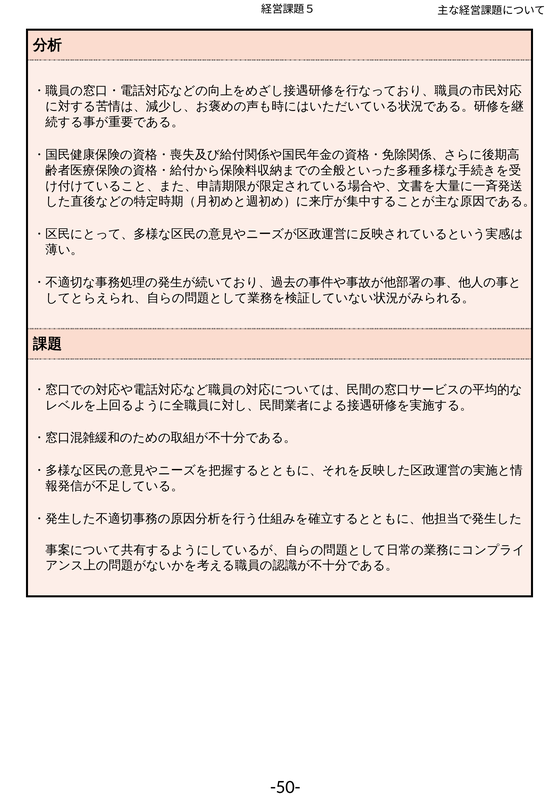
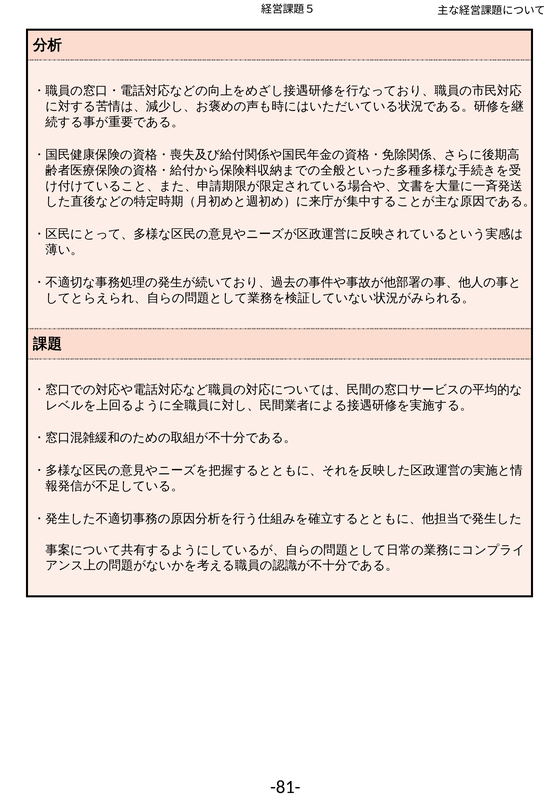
-50-: -50- -> -81-
